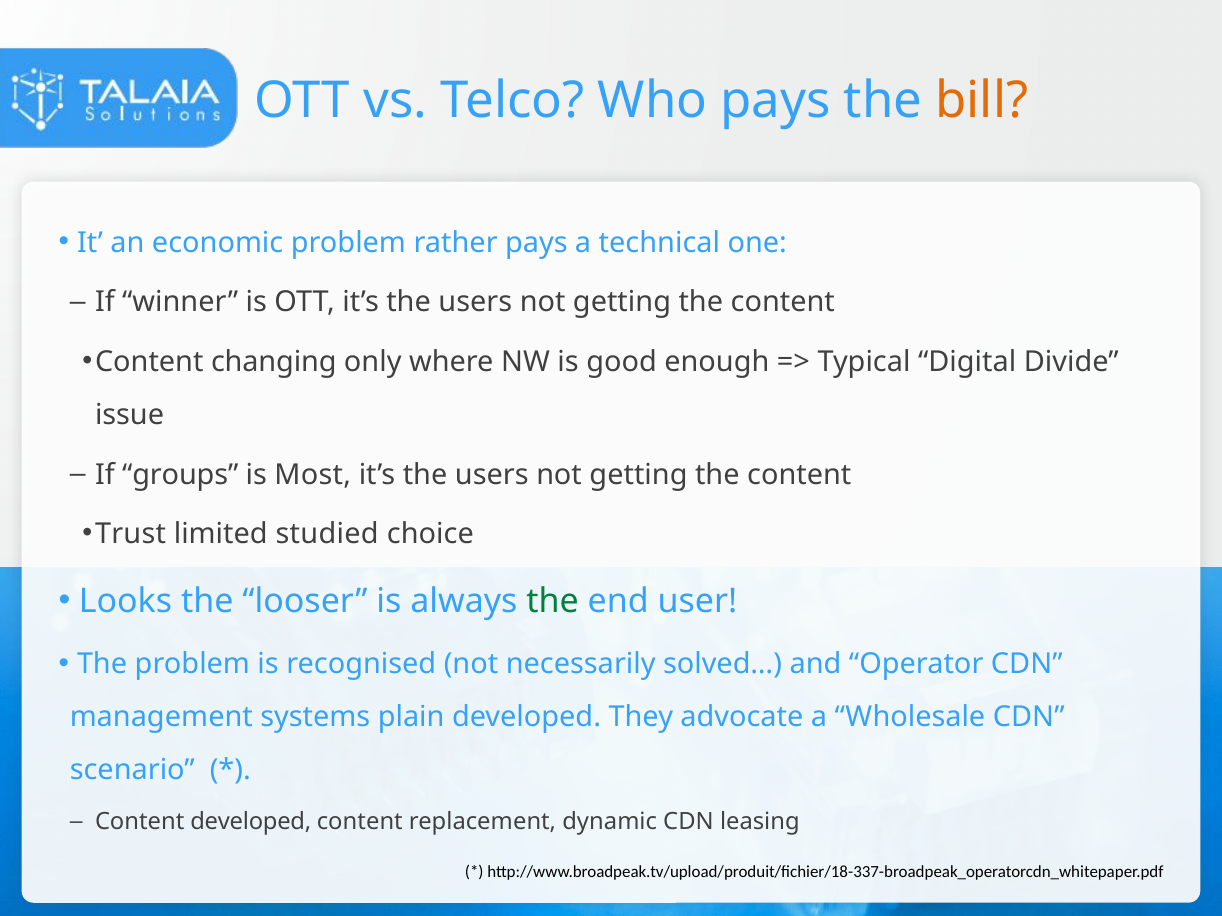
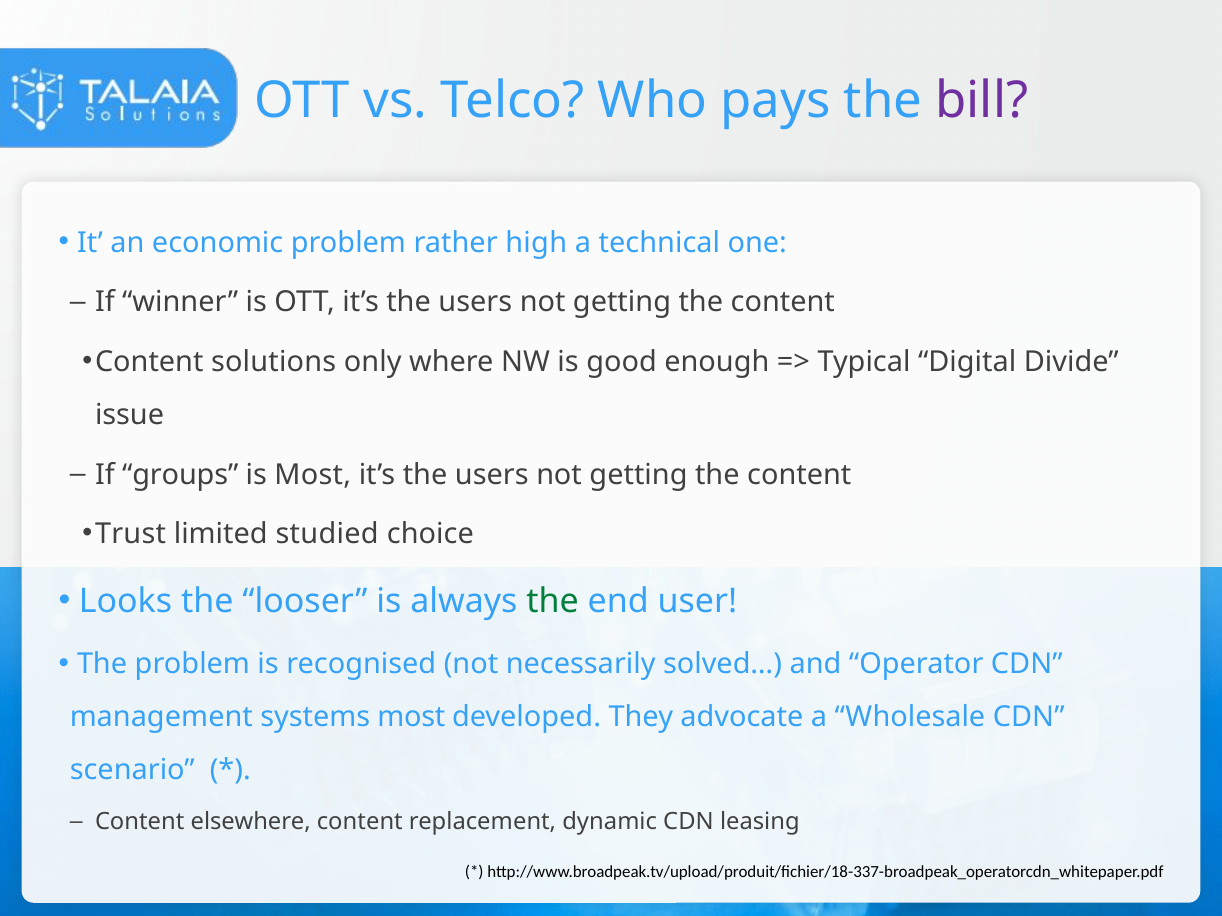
bill colour: orange -> purple
rather pays: pays -> high
changing: changing -> solutions
systems plain: plain -> most
Content developed: developed -> elsewhere
